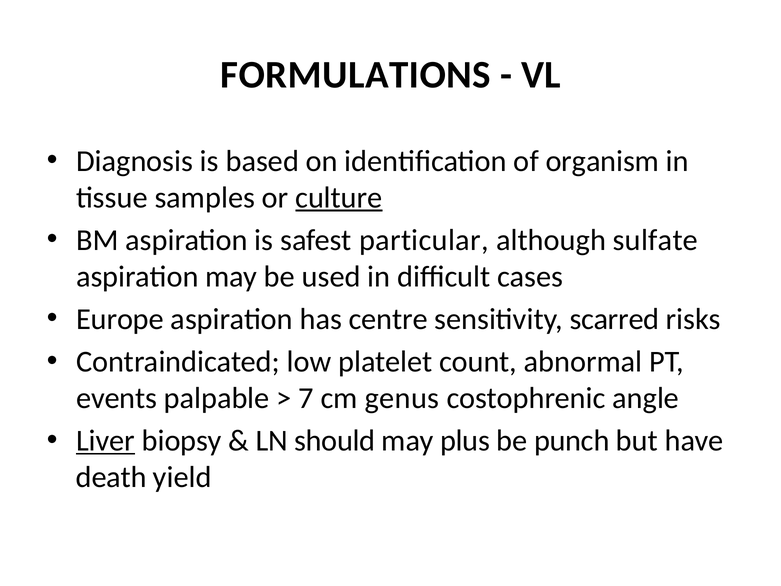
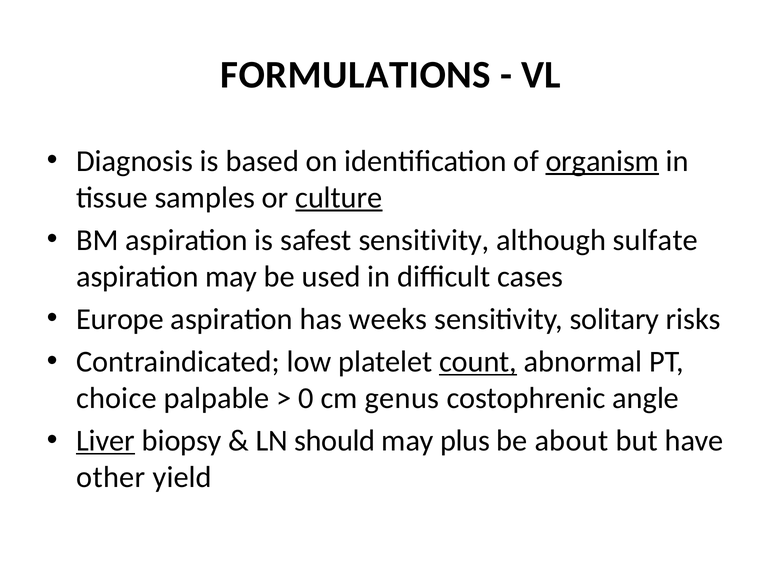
organism underline: none -> present
safest particular: particular -> sensitivity
centre: centre -> weeks
scarred: scarred -> solitary
count underline: none -> present
events: events -> choice
7: 7 -> 0
punch: punch -> about
death: death -> other
